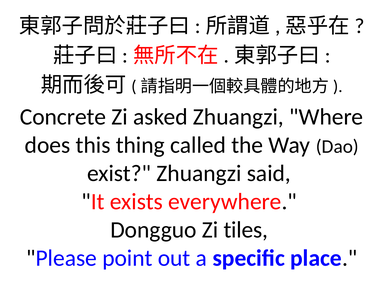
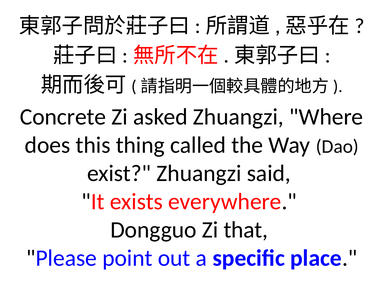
tiles: tiles -> that
